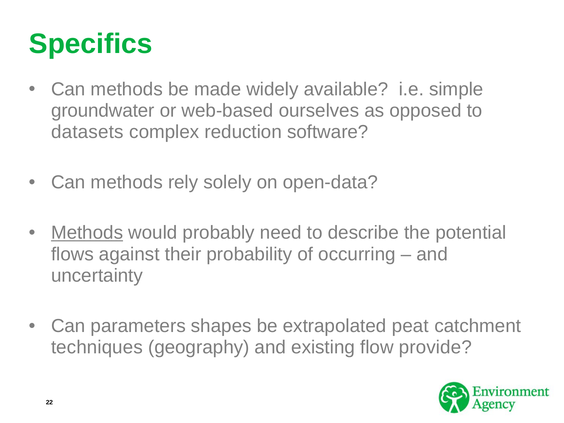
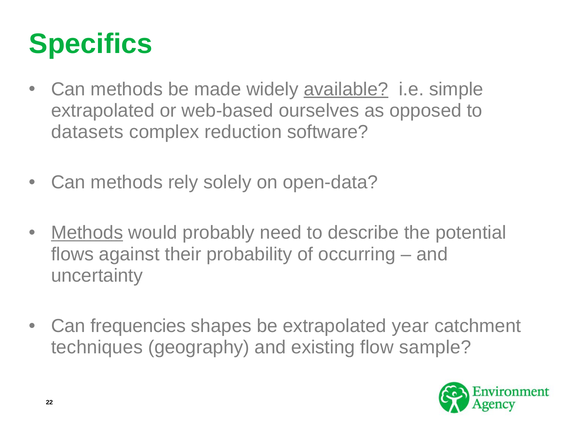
available underline: none -> present
groundwater at (103, 111): groundwater -> extrapolated
parameters: parameters -> frequencies
peat: peat -> year
provide: provide -> sample
